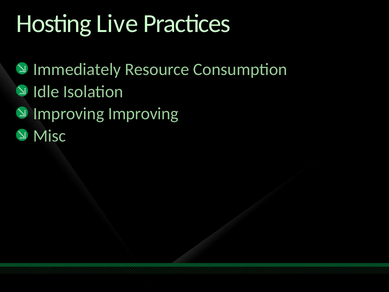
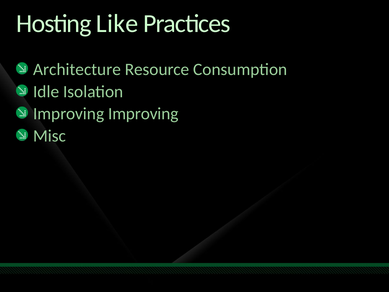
Live: Live -> Like
Immediately: Immediately -> Architecture
